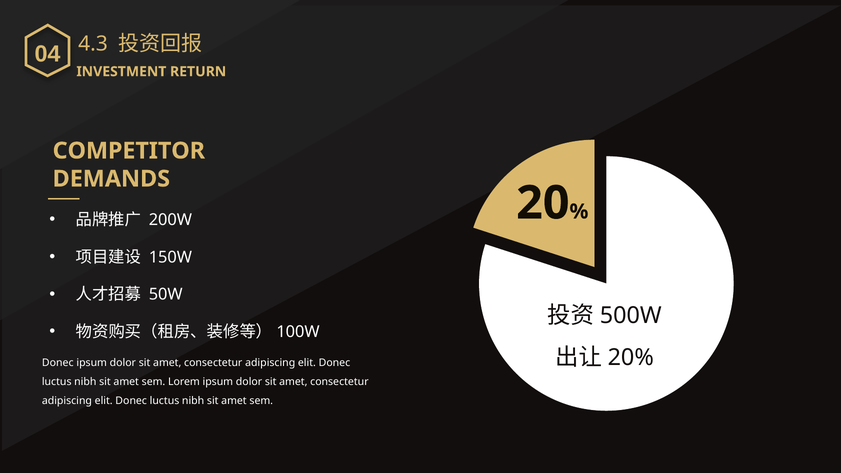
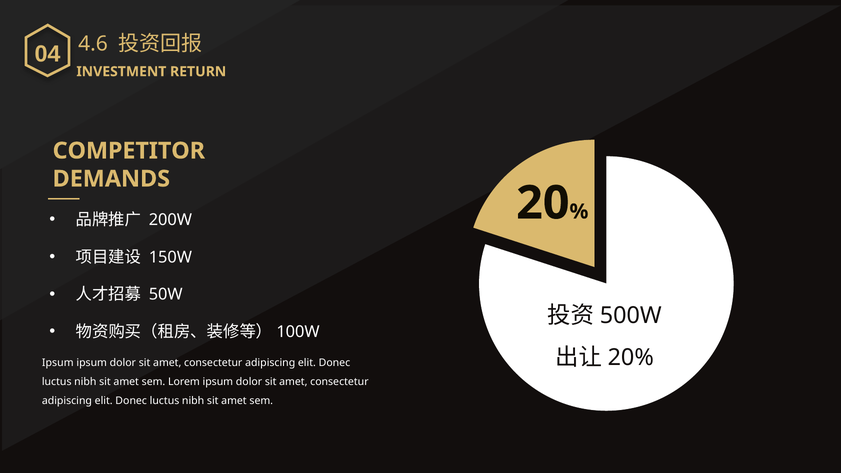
4.3: 4.3 -> 4.6
Donec at (58, 363): Donec -> Ipsum
